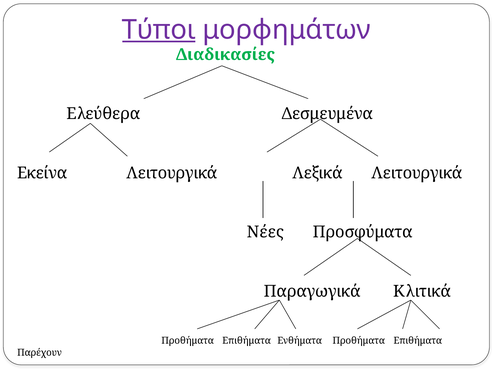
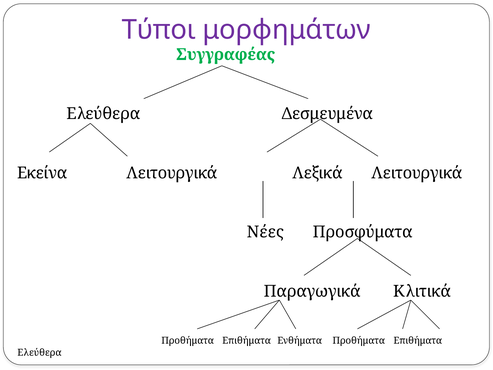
Τύποι underline: present -> none
Διαδικασίες: Διαδικασίες -> Συγγραφέας
Παρέχουν at (40, 352): Παρέχουν -> Ελεύθερα
